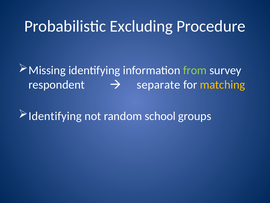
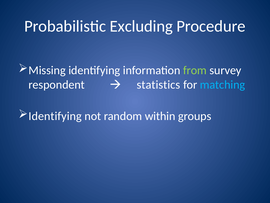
separate: separate -> statistics
matching colour: yellow -> light blue
school: school -> within
